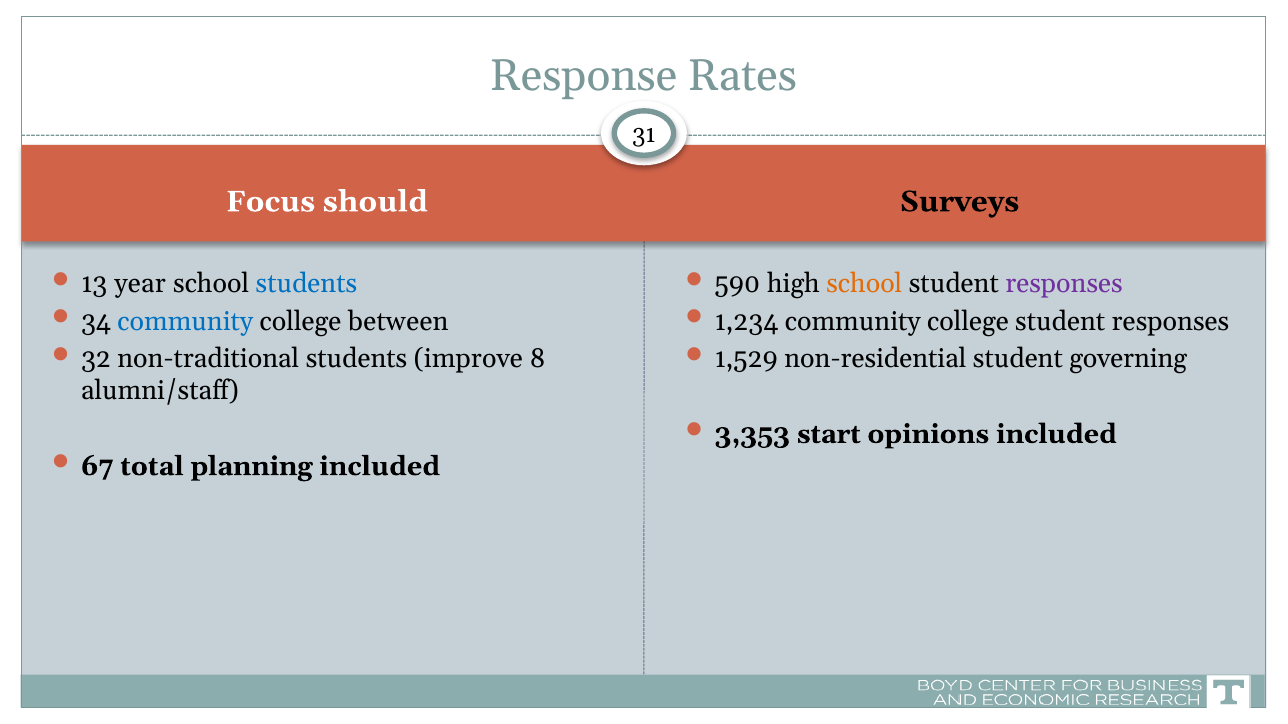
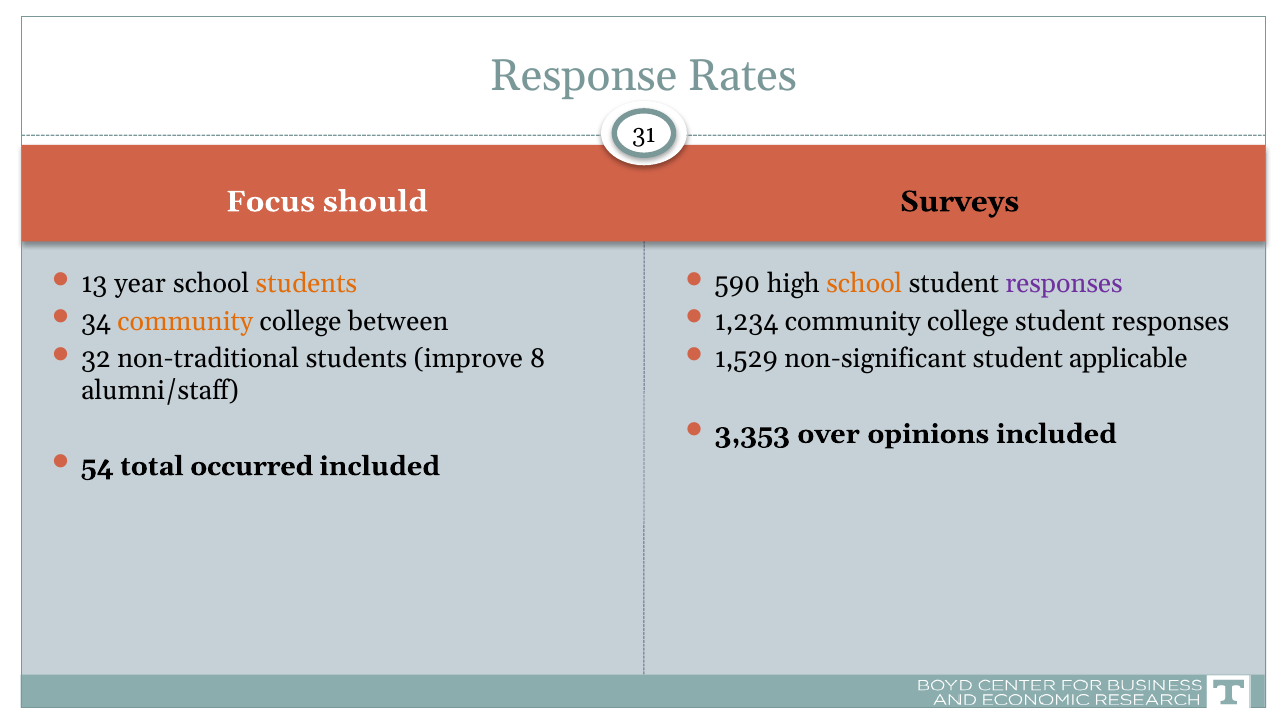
students at (306, 284) colour: blue -> orange
community at (185, 321) colour: blue -> orange
non-residential: non-residential -> non-significant
governing: governing -> applicable
start: start -> over
67: 67 -> 54
planning: planning -> occurred
